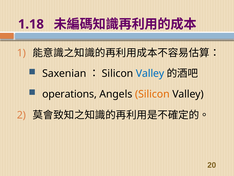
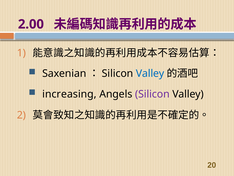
1.18: 1.18 -> 2.00
operations: operations -> increasing
Silicon at (152, 94) colour: orange -> purple
